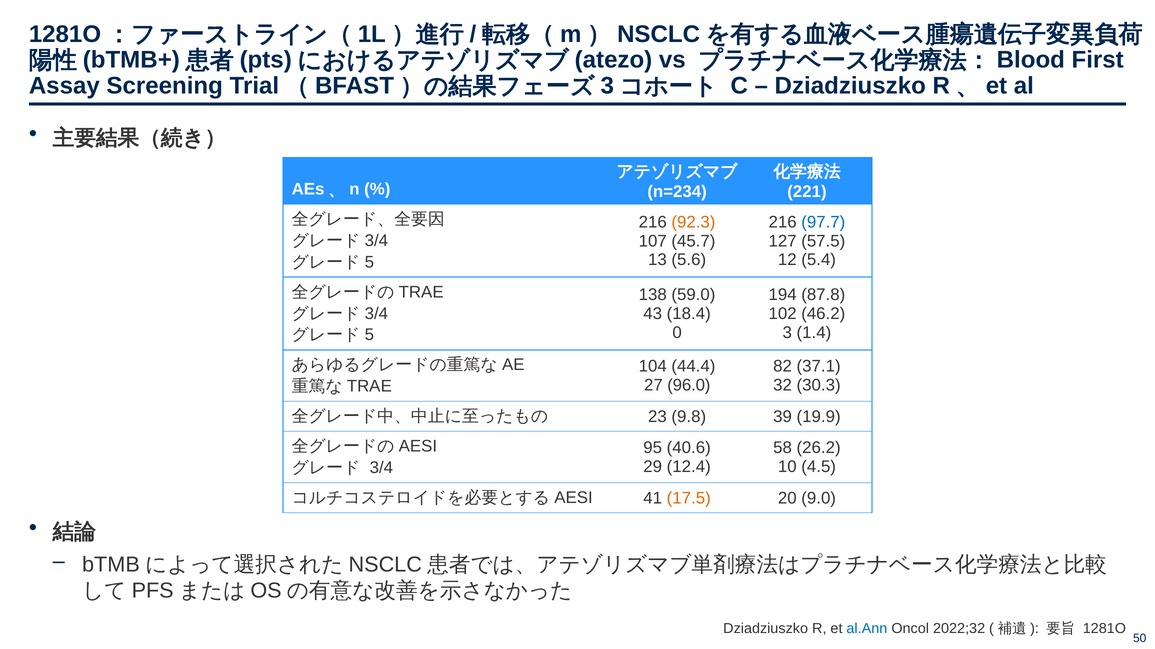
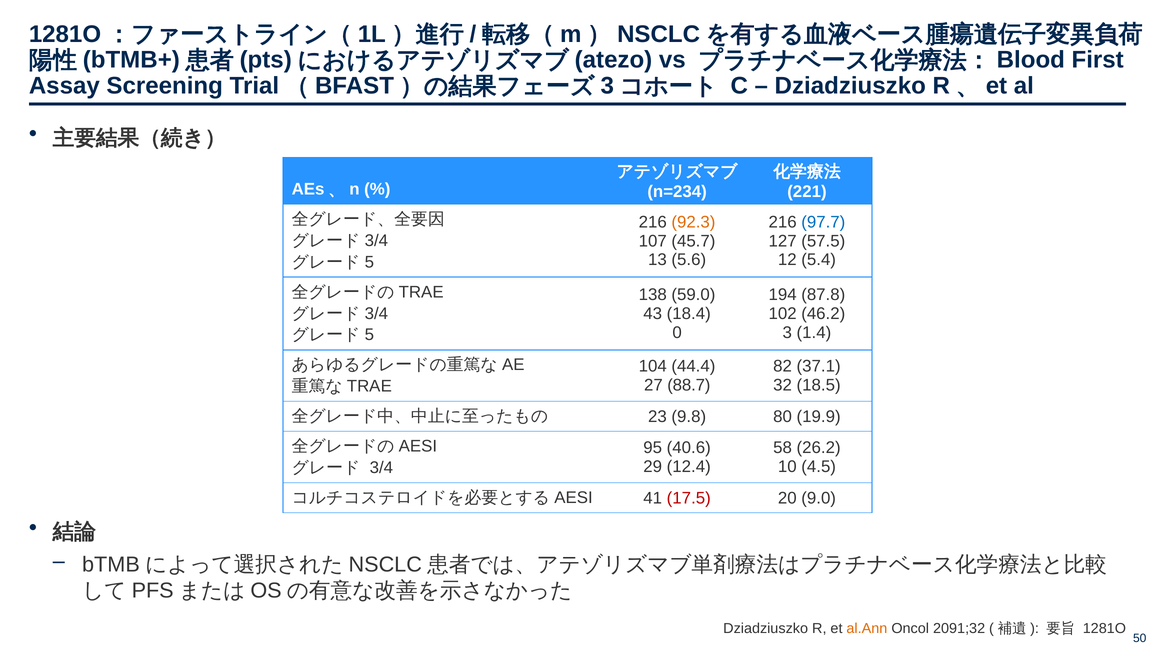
96.0: 96.0 -> 88.7
30.3: 30.3 -> 18.5
39: 39 -> 80
17.5 colour: orange -> red
al.Ann colour: blue -> orange
2022;32: 2022;32 -> 2091;32
